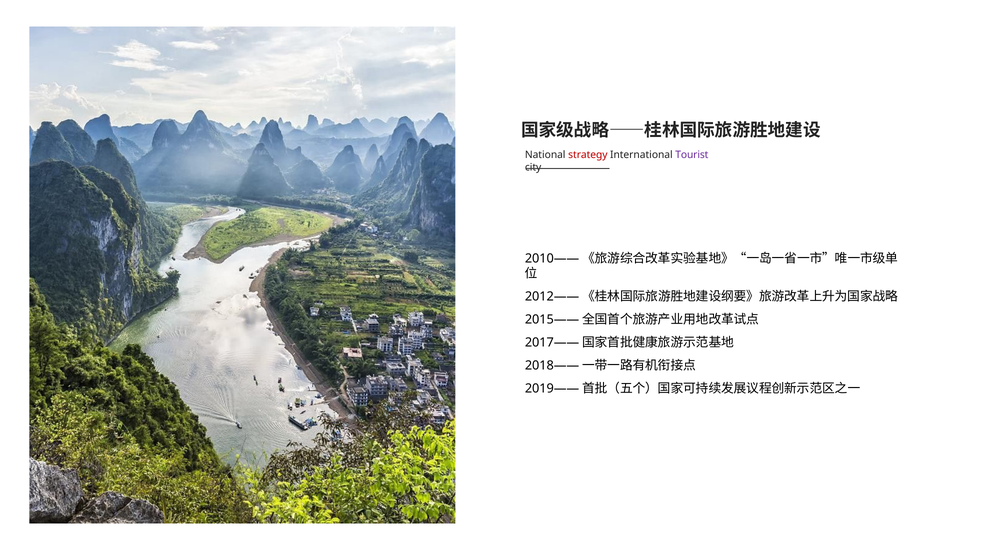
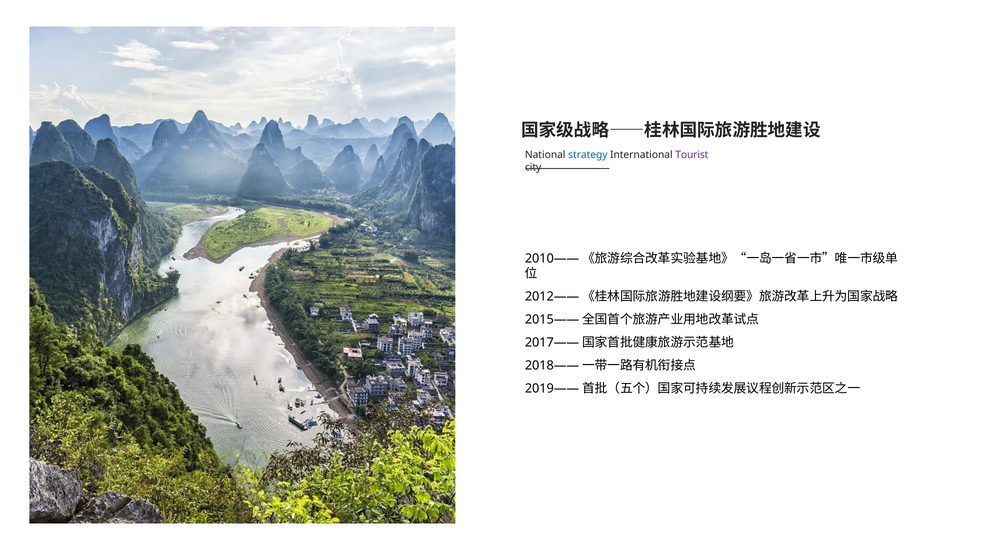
strategy colour: red -> blue
